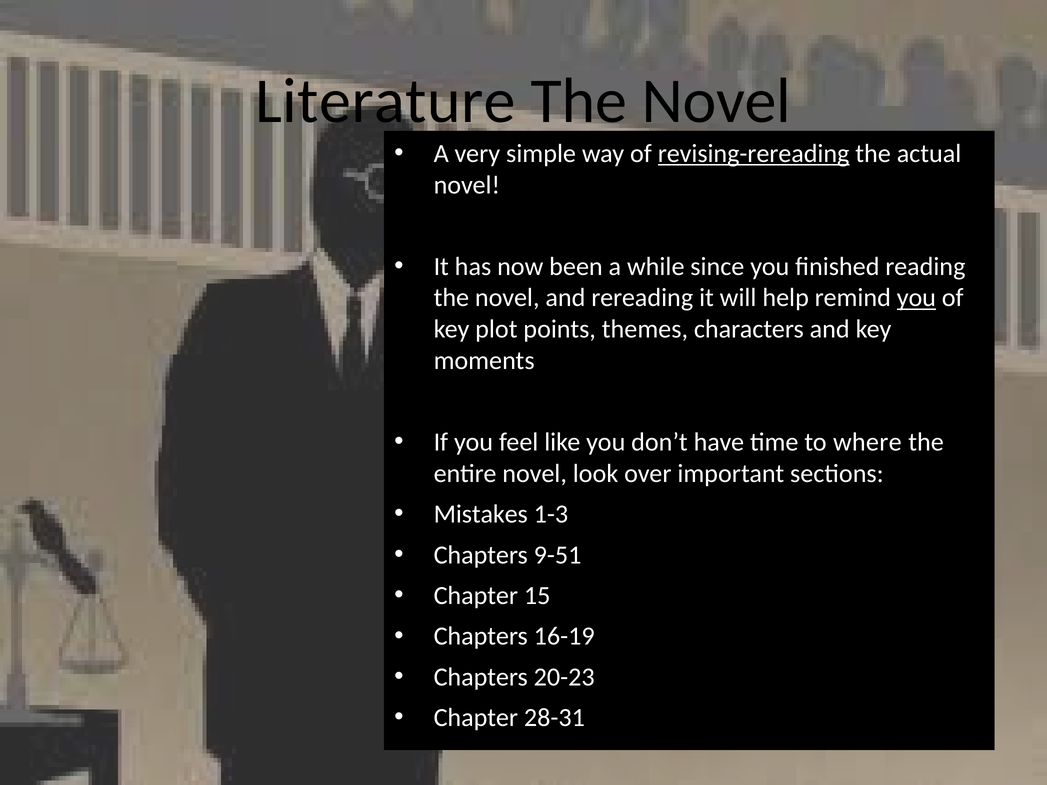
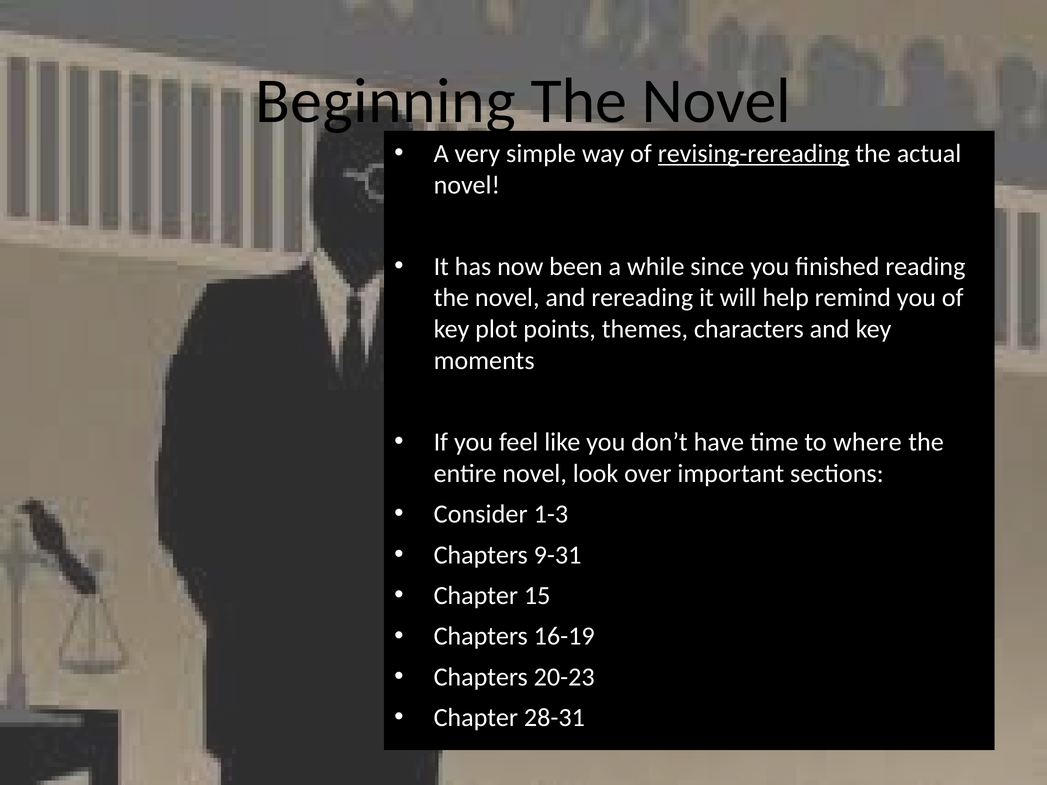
Literature: Literature -> Beginning
you at (916, 298) underline: present -> none
Mistakes: Mistakes -> Consider
9-51: 9-51 -> 9-31
